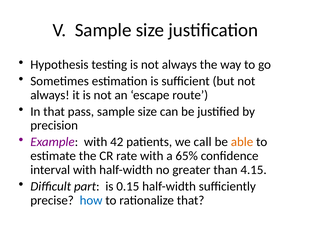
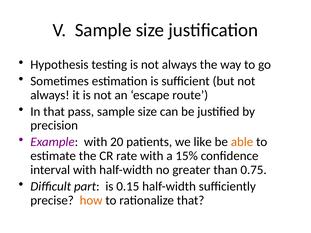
42: 42 -> 20
call: call -> like
65%: 65% -> 15%
4.15: 4.15 -> 0.75
how colour: blue -> orange
